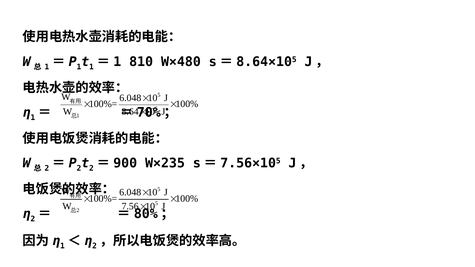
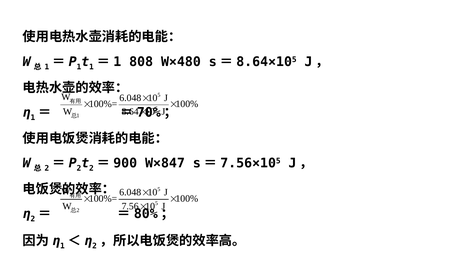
810: 810 -> 808
W×235: W×235 -> W×847
